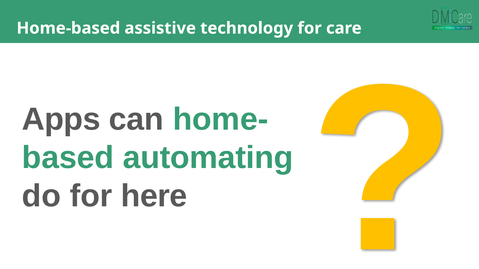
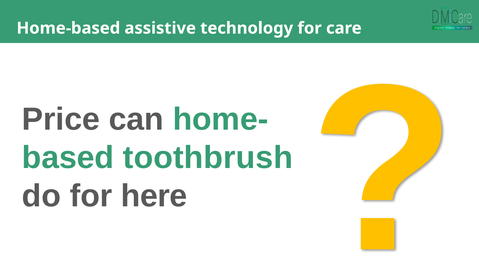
Apps: Apps -> Price
automating: automating -> toothbrush
